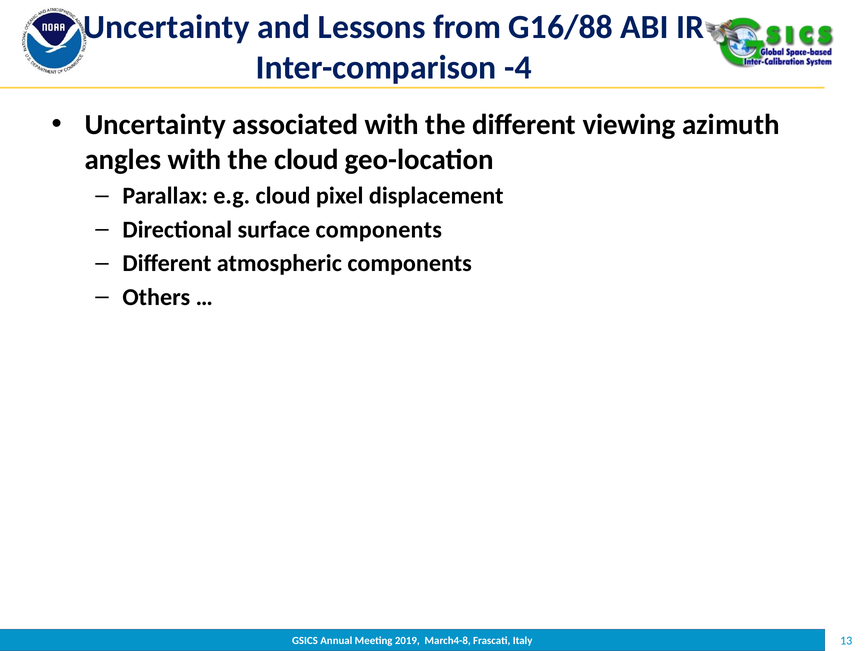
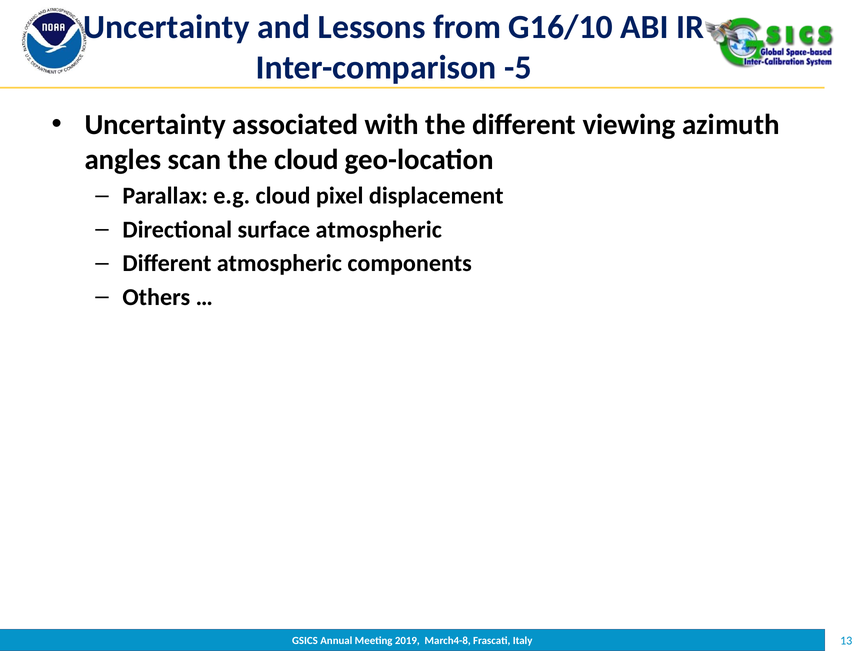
G16/88: G16/88 -> G16/10
-4: -4 -> -5
angles with: with -> scan
surface components: components -> atmospheric
